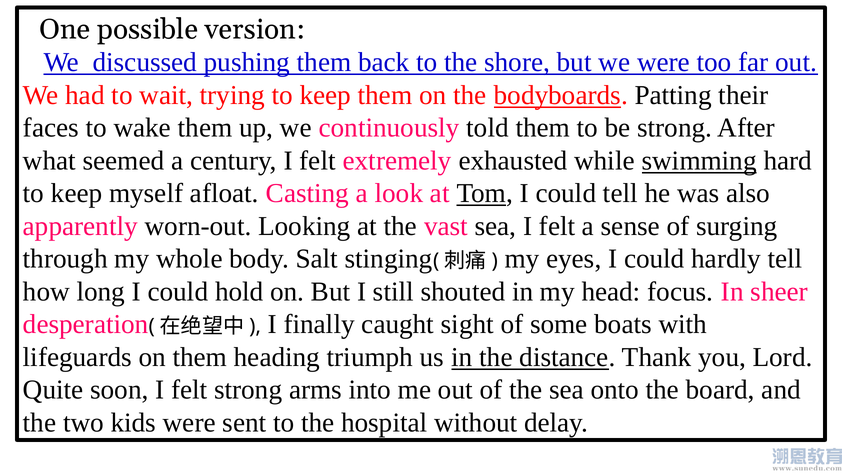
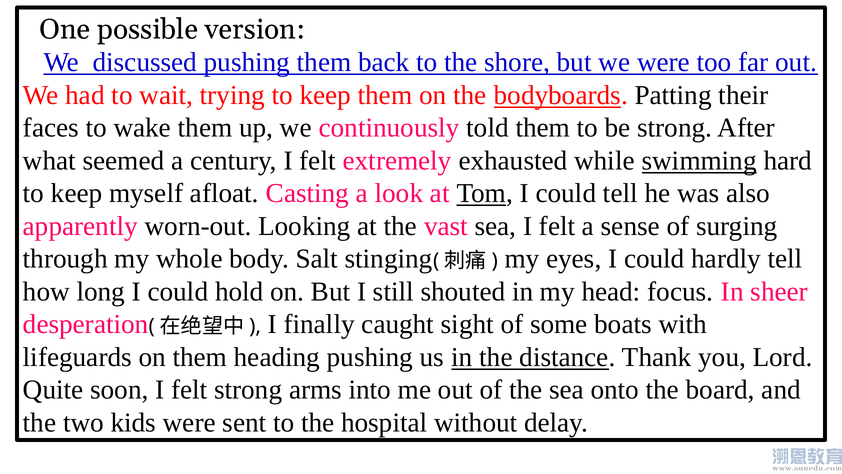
heading triumph: triumph -> pushing
